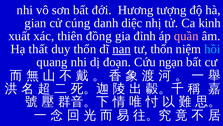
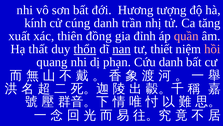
gian: gian -> kính
diệc: diệc -> trần
kinh: kinh -> tăng
thổn at (85, 49) underline: none -> present
tư thổn: thổn -> thiết
hồi colour: light blue -> pink
đoạn: đoạn -> phạn
Cứu ngạn: ngạn -> danh
